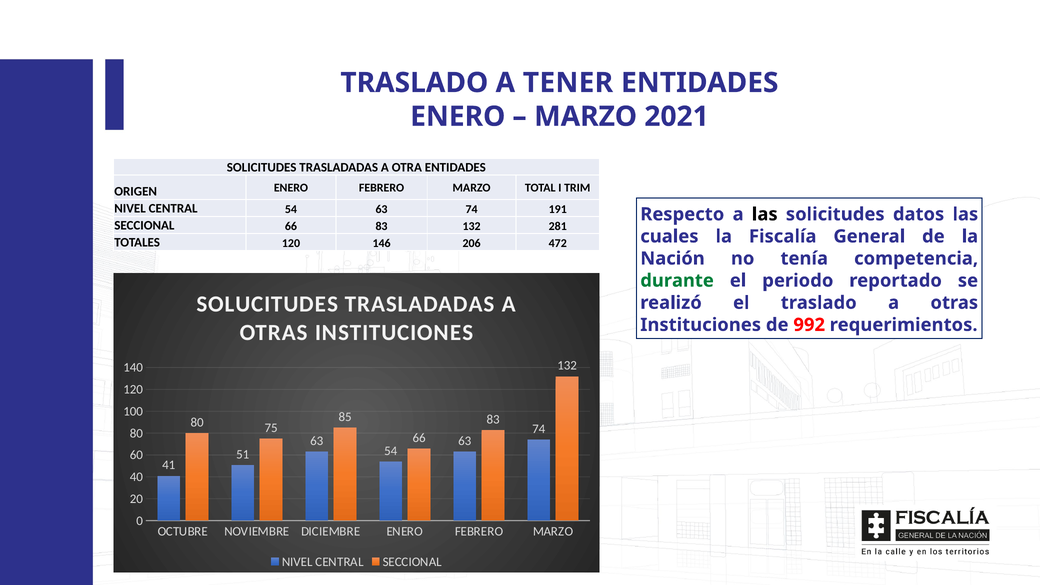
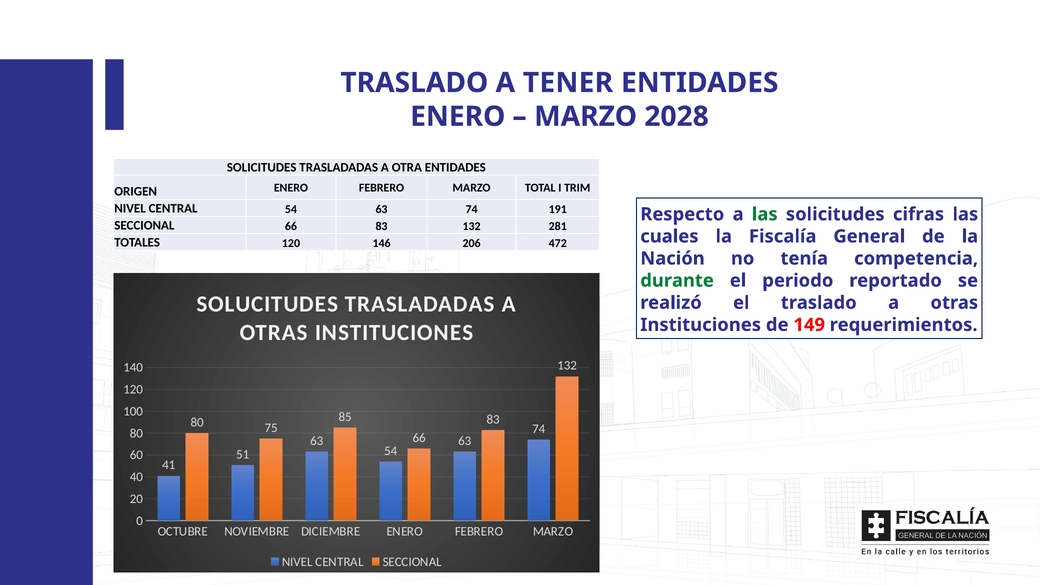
2021: 2021 -> 2028
las at (765, 214) colour: black -> green
datos: datos -> cifras
992: 992 -> 149
